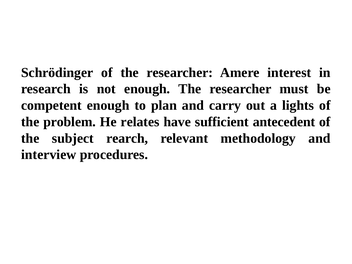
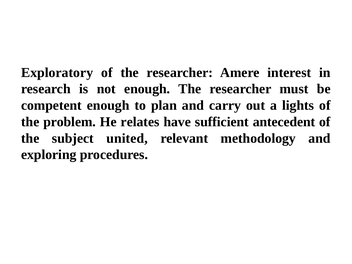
Schrödinger: Schrödinger -> Exploratory
rearch: rearch -> united
interview: interview -> exploring
